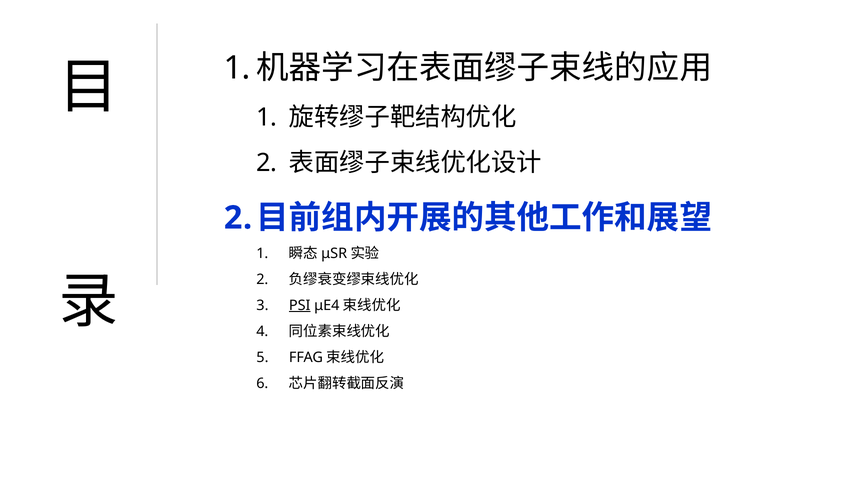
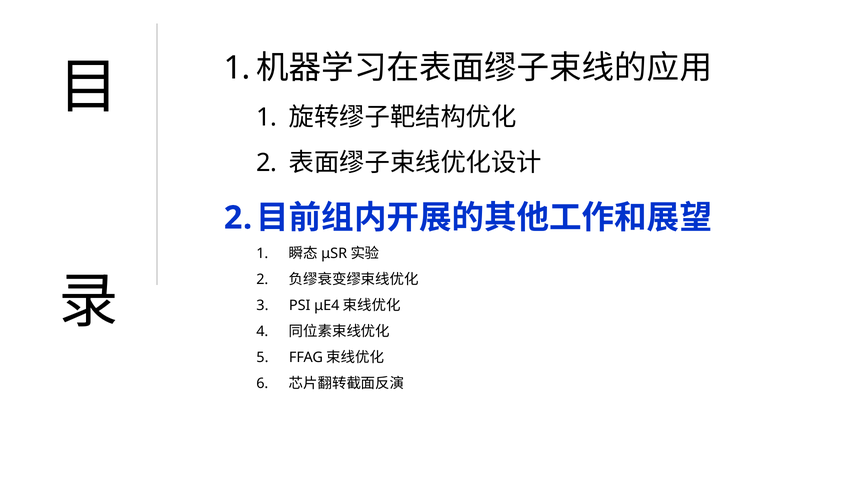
PSI underline: present -> none
